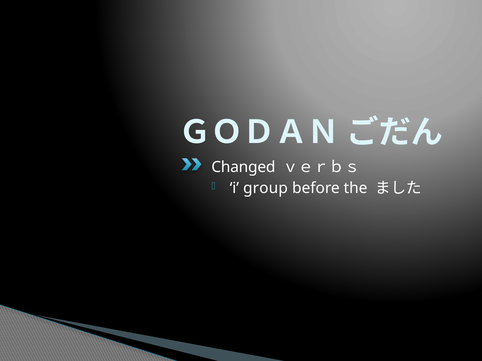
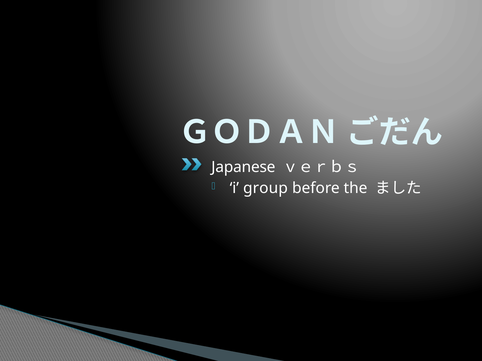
Changed: Changed -> Japanese
